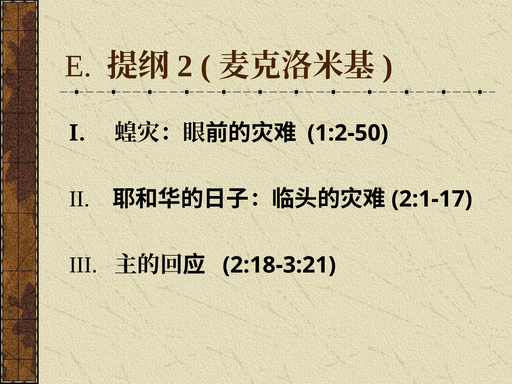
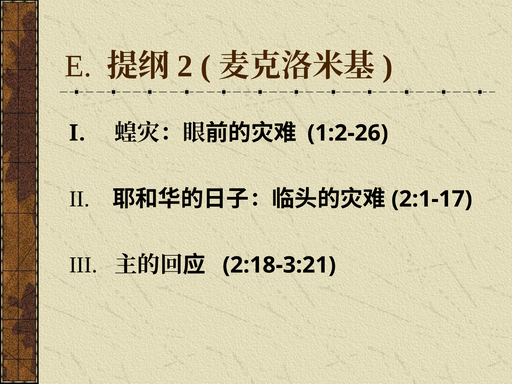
1:2-50: 1:2-50 -> 1:2-26
